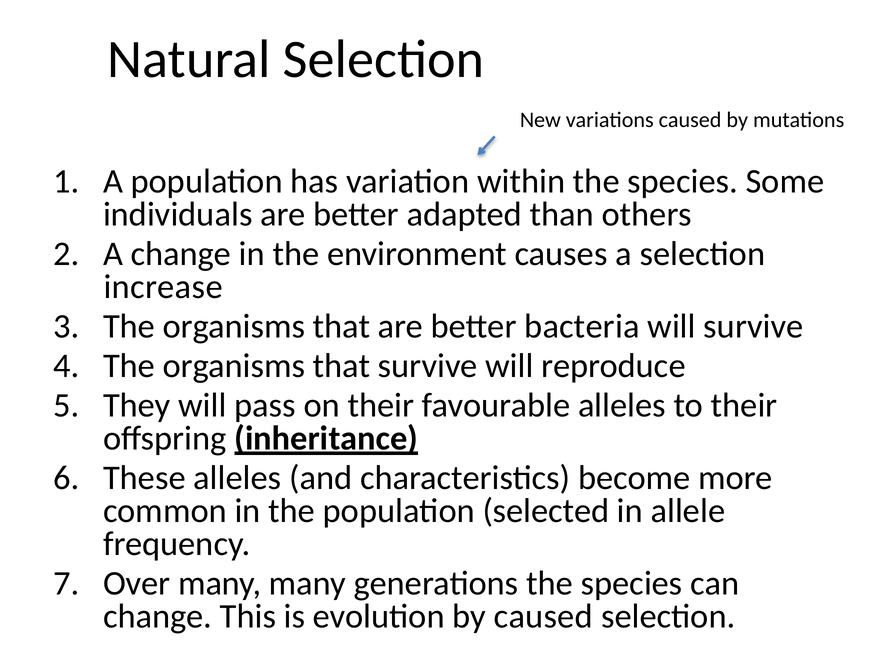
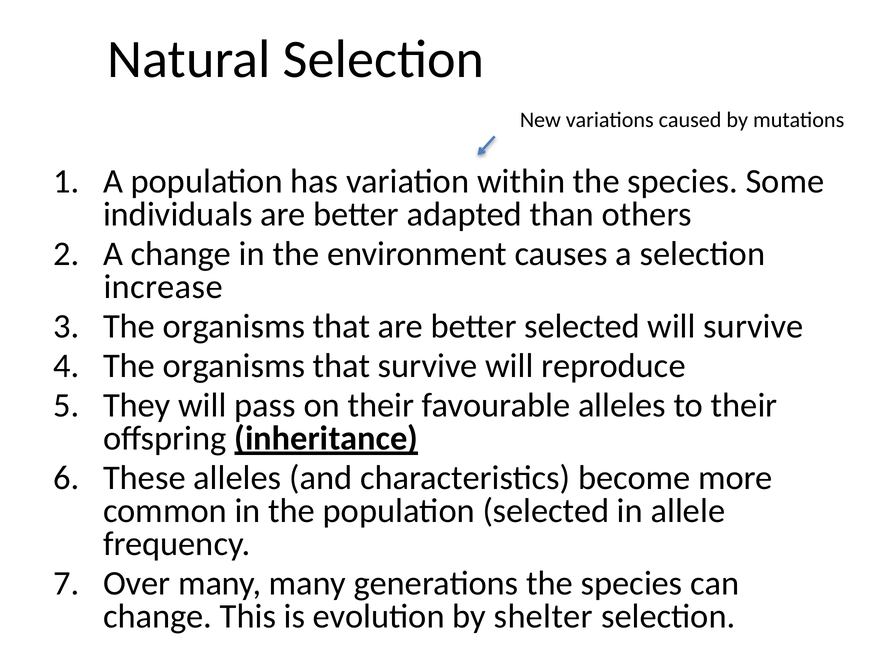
better bacteria: bacteria -> selected
by caused: caused -> shelter
